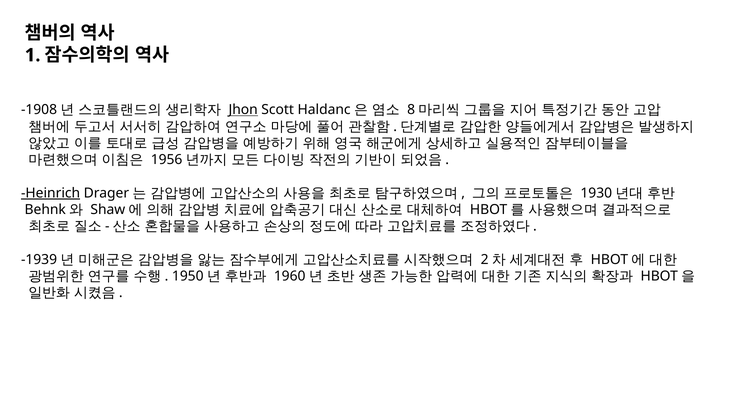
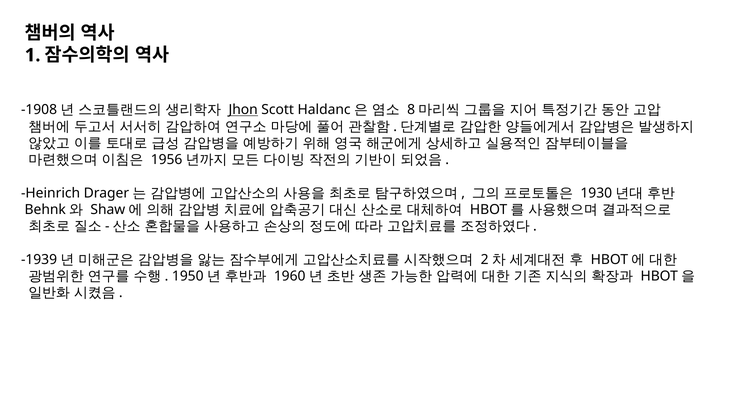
Heinrich underline: present -> none
